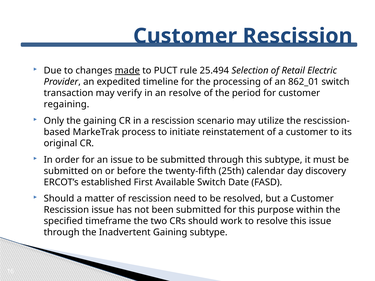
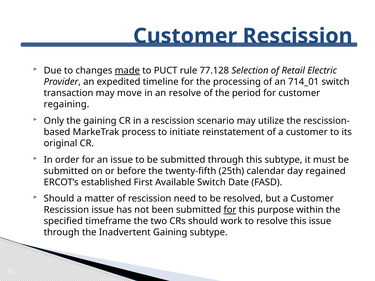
25.494: 25.494 -> 77.128
862_01: 862_01 -> 714_01
verify: verify -> move
discovery: discovery -> regained
for at (230, 210) underline: none -> present
